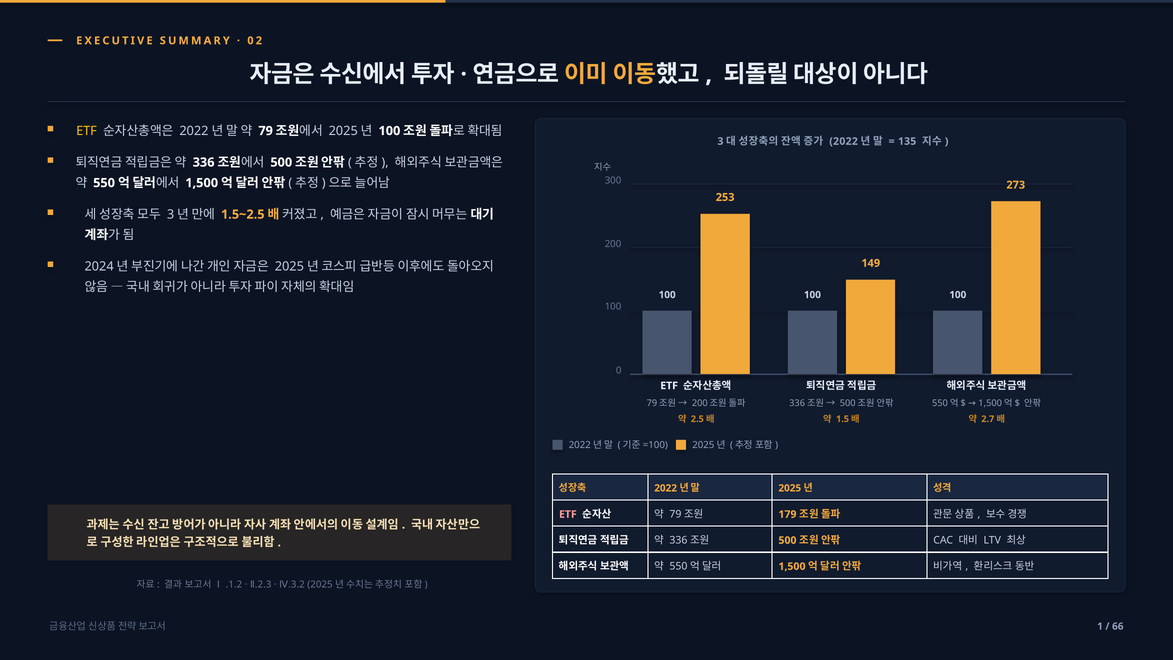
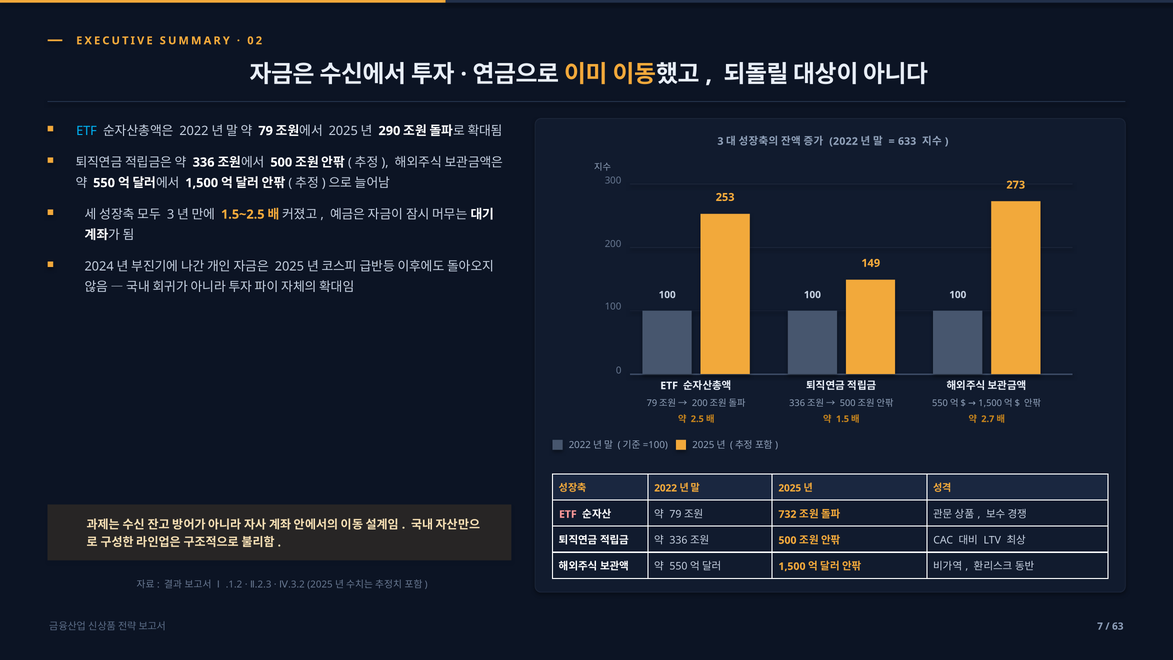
ETF at (87, 131) colour: yellow -> light blue
100 at (389, 131): 100 -> 290
135: 135 -> 633
179: 179 -> 732
1: 1 -> 7
66: 66 -> 63
